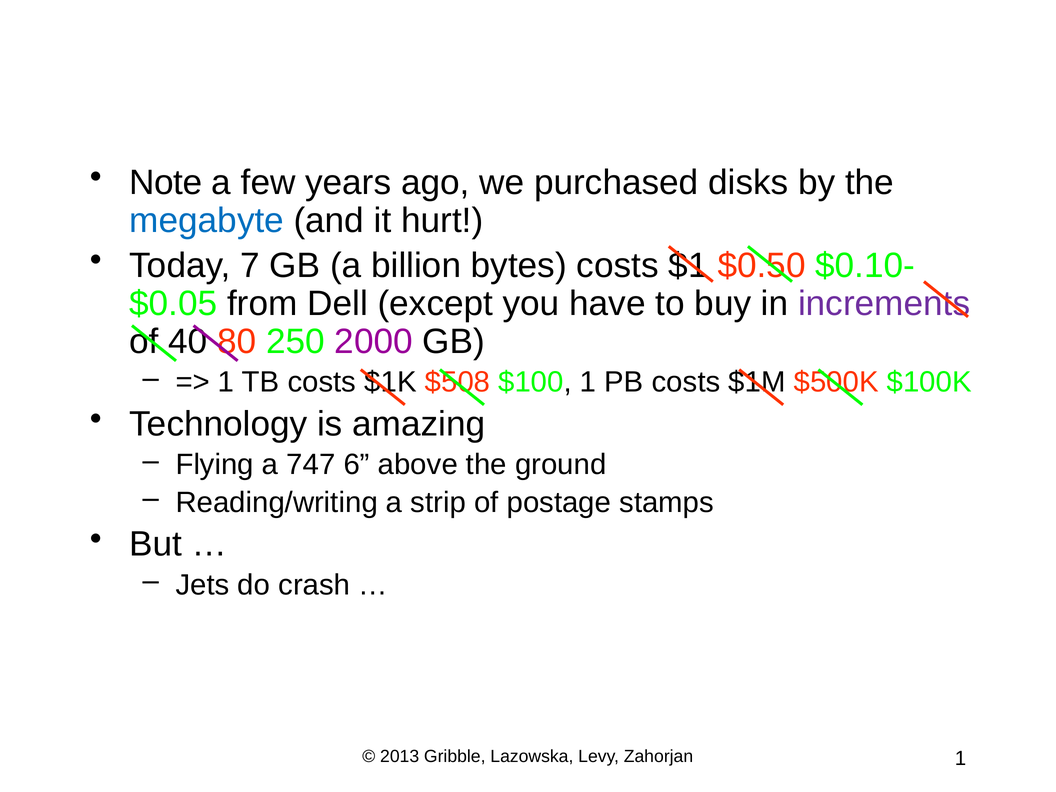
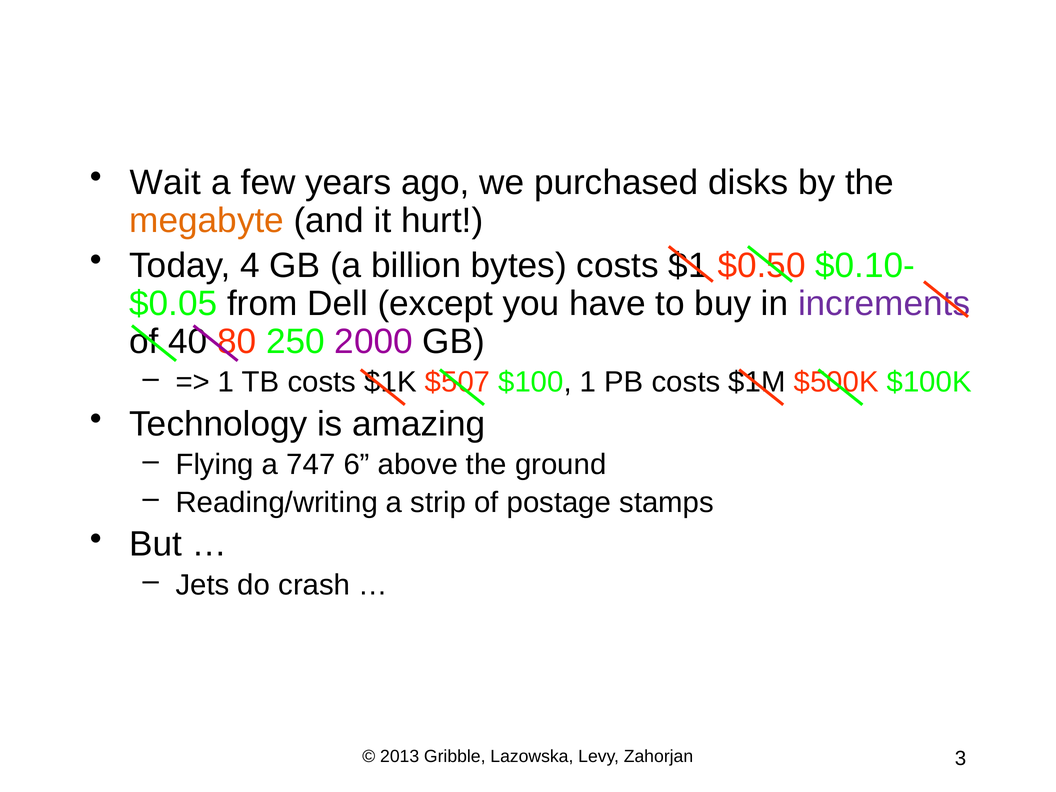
Note: Note -> Wait
megabyte colour: blue -> orange
7: 7 -> 4
$508: $508 -> $507
Zahorjan 1: 1 -> 3
